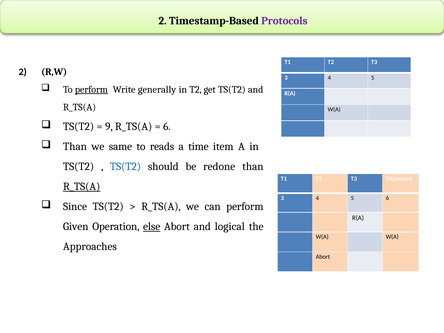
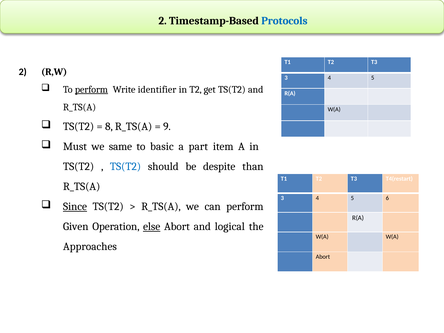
Protocols colour: purple -> blue
generally: generally -> identifier
9: 9 -> 8
6 at (167, 127): 6 -> 9
Than at (75, 147): Than -> Must
reads: reads -> basic
time: time -> part
redone: redone -> despite
R_TS(A at (82, 187) underline: present -> none
Since underline: none -> present
